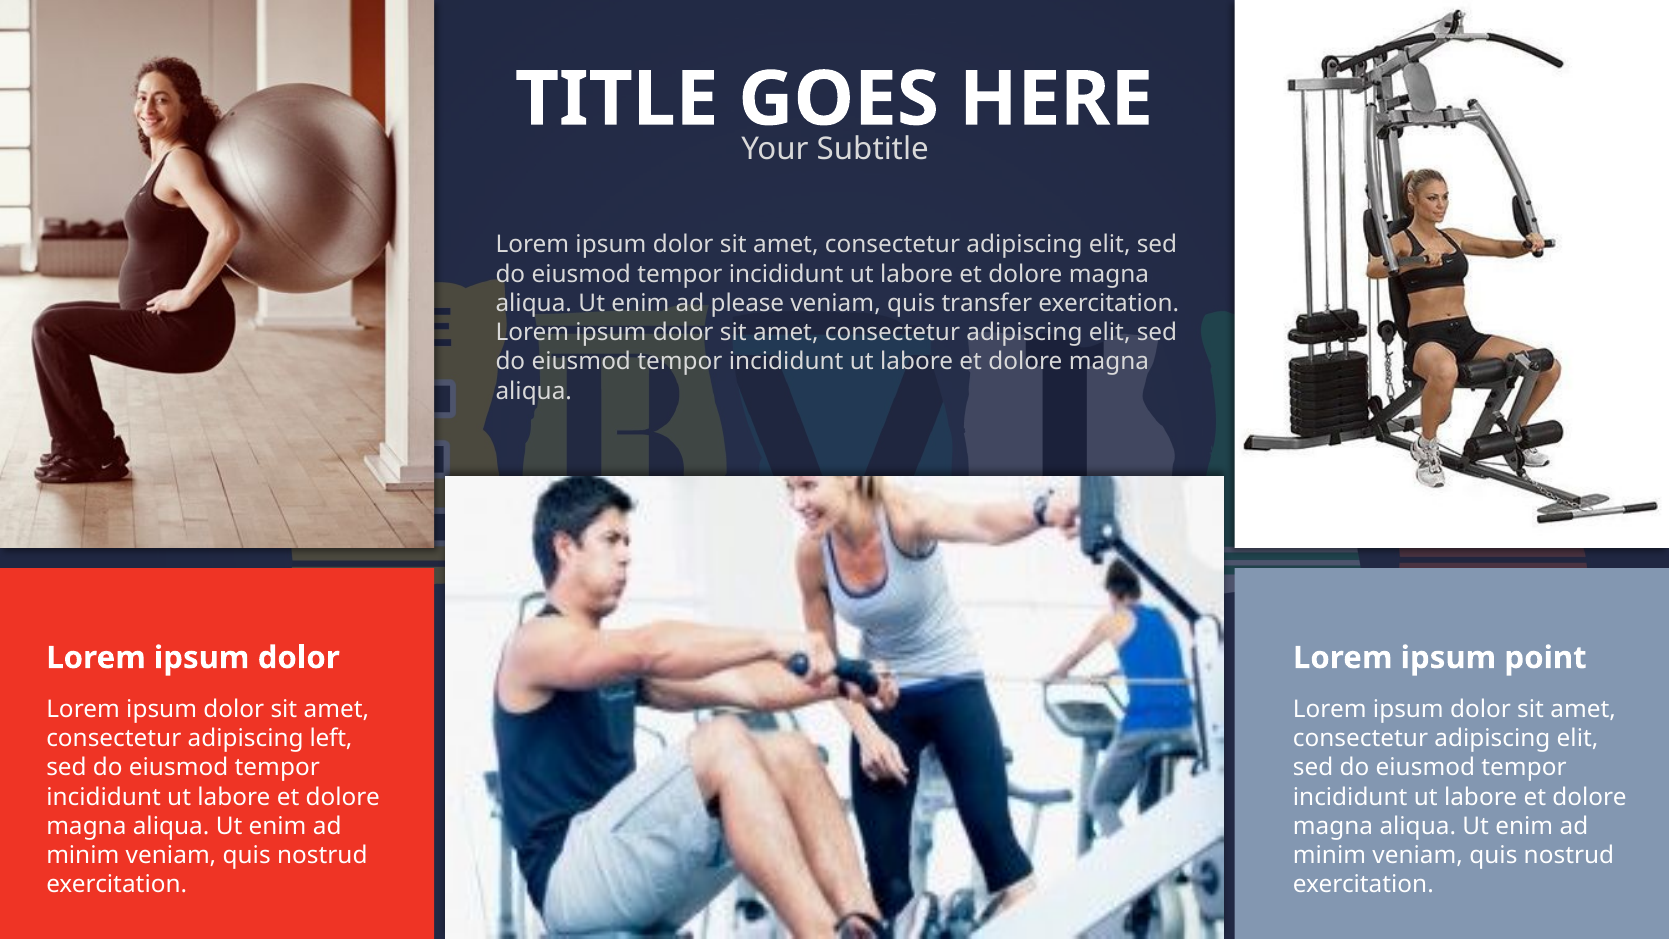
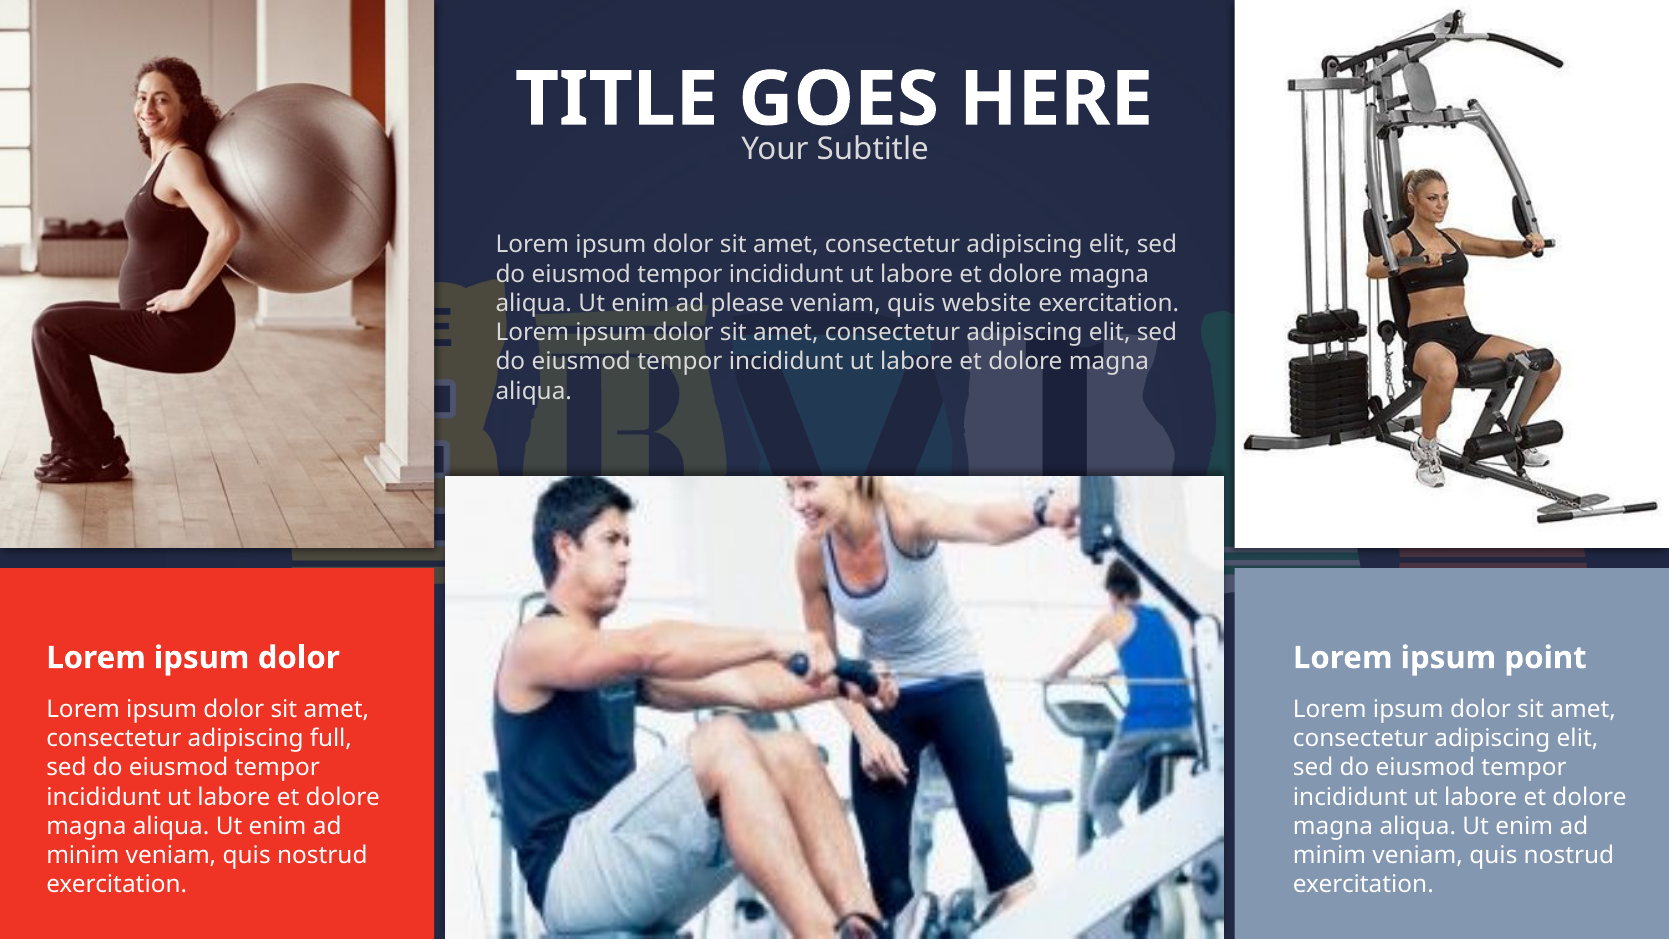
transfer: transfer -> website
left: left -> full
